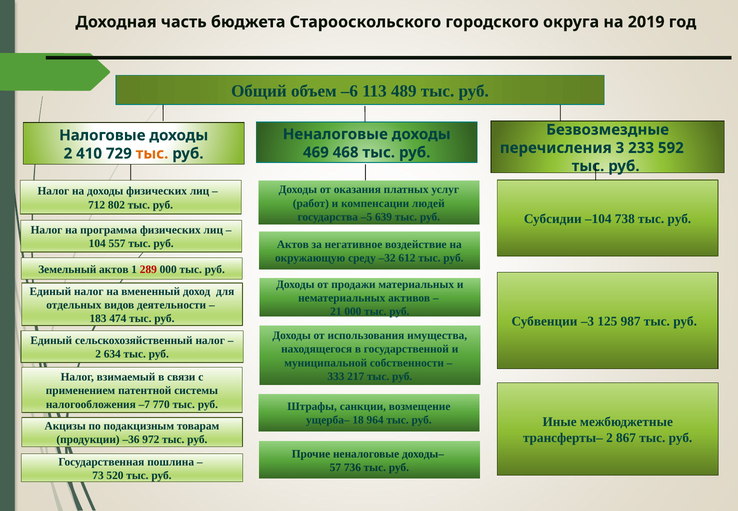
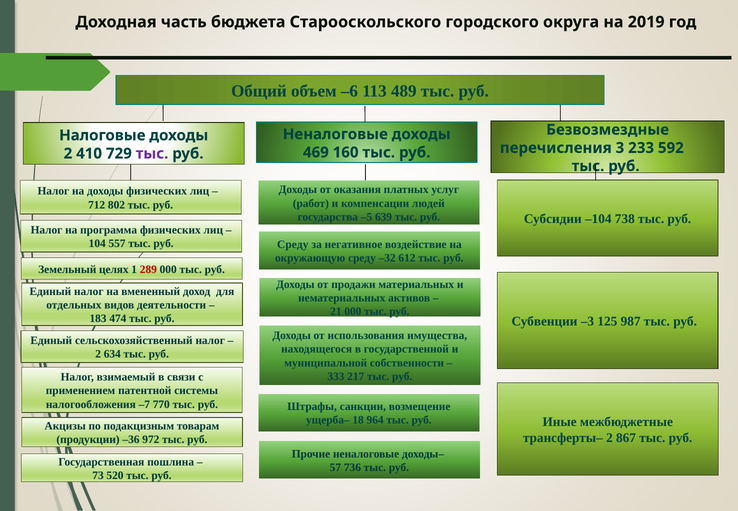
468: 468 -> 160
тыс at (152, 154) colour: orange -> purple
Актов at (293, 245): Актов -> Среду
Земельный актов: актов -> целях
